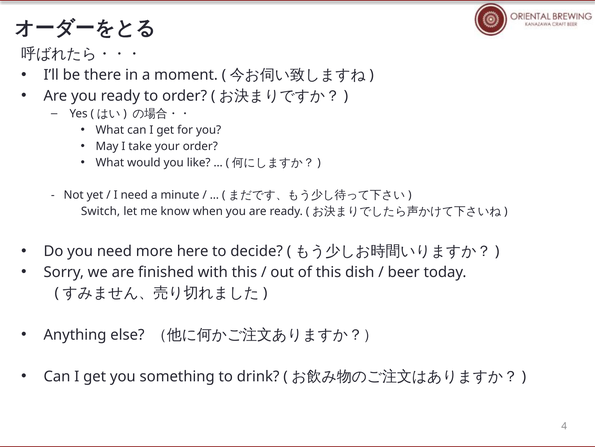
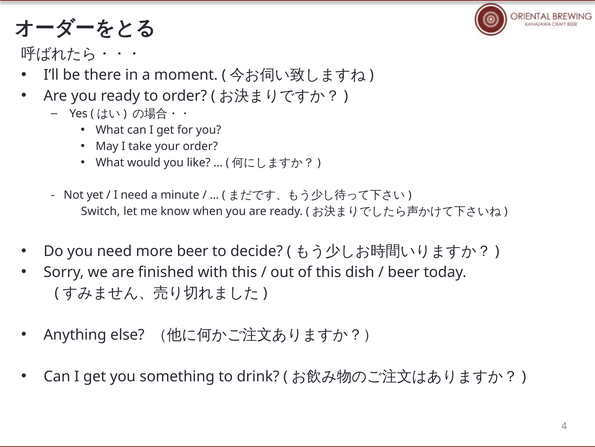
more here: here -> beer
